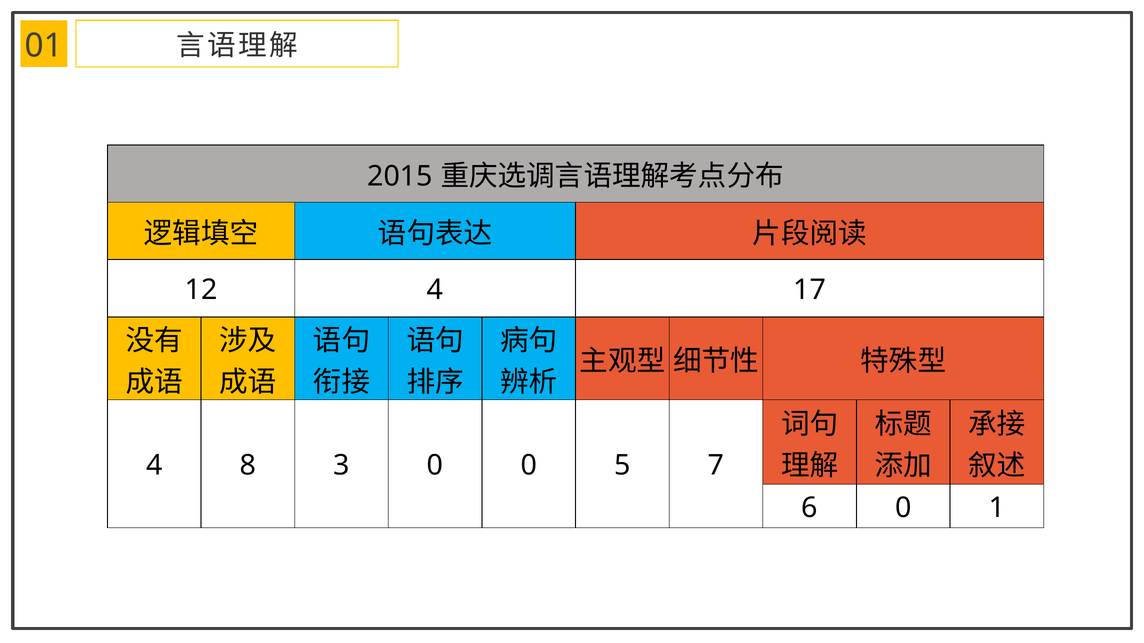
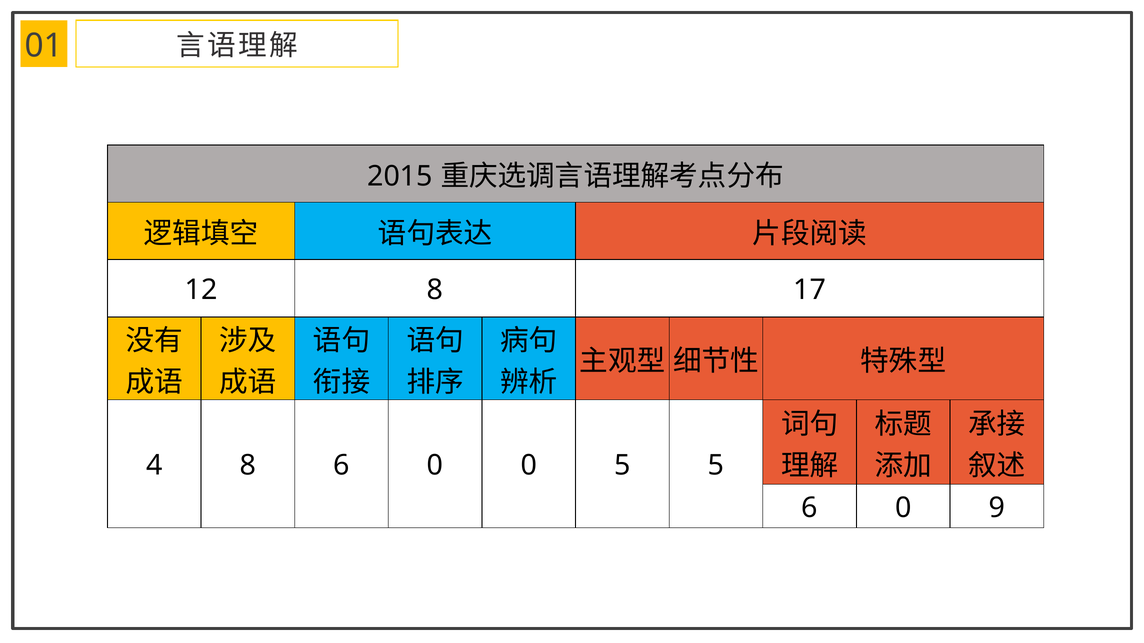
12 4: 4 -> 8
8 3: 3 -> 6
5 7: 7 -> 5
1: 1 -> 9
